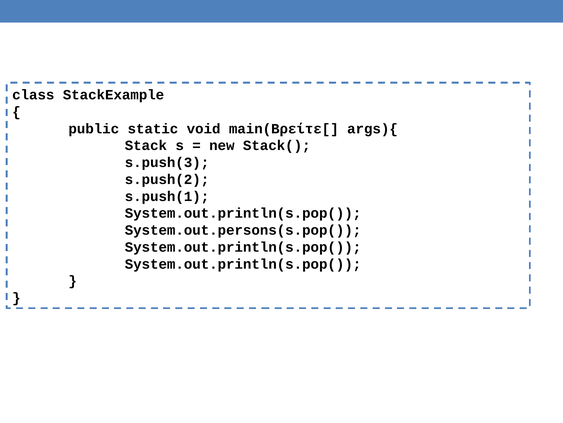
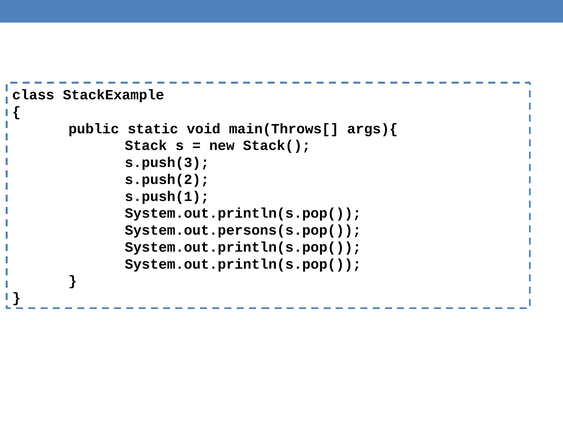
main(Βρείτε[: main(Βρείτε[ -> main(Throws[
